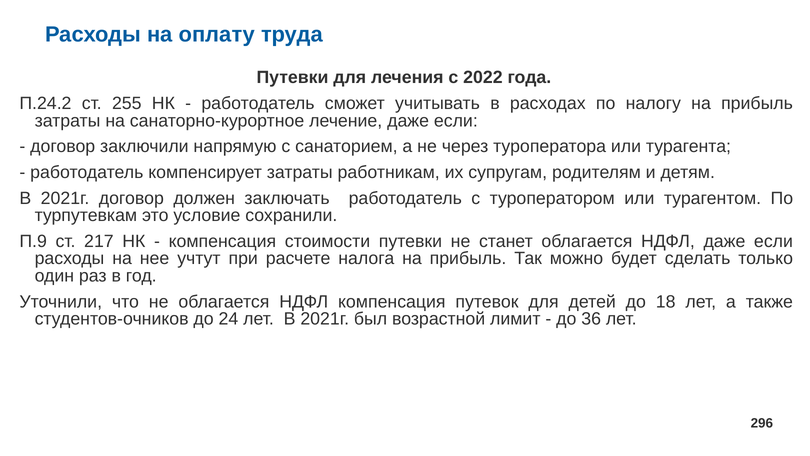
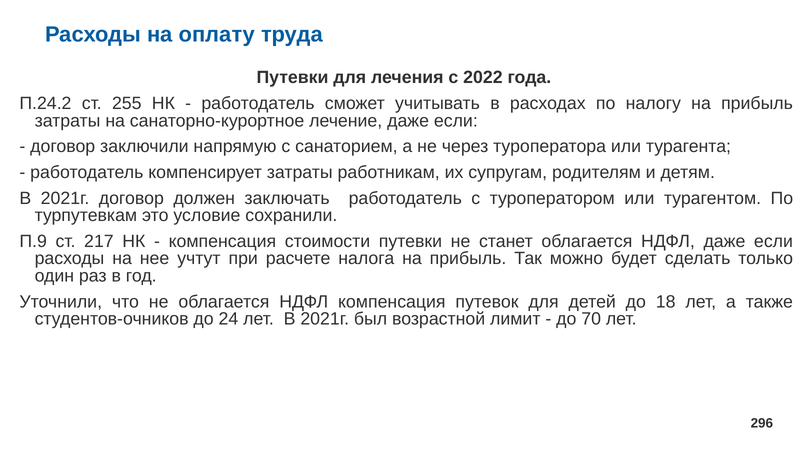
36: 36 -> 70
